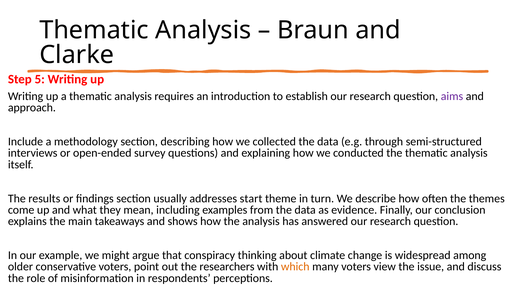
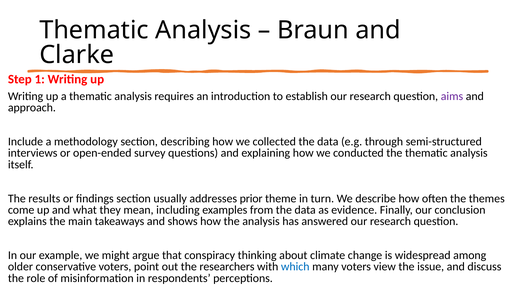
5: 5 -> 1
start: start -> prior
which colour: orange -> blue
